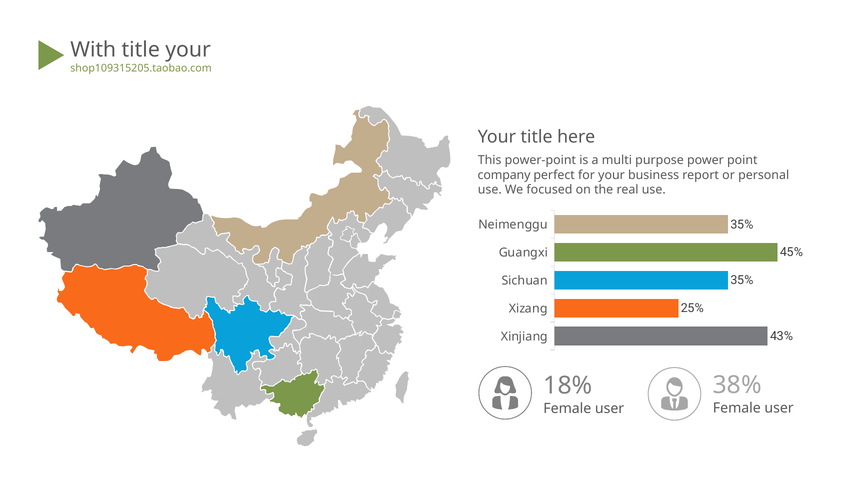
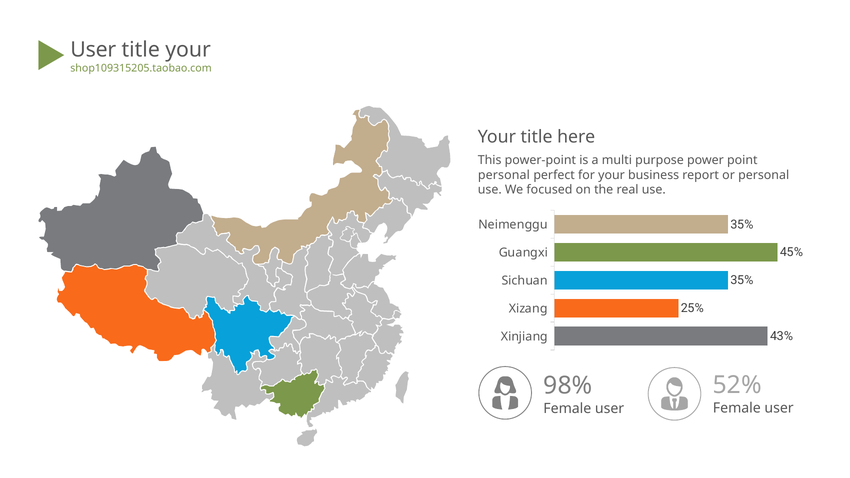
With at (93, 50): With -> User
company at (504, 175): company -> personal
38%: 38% -> 52%
18%: 18% -> 98%
